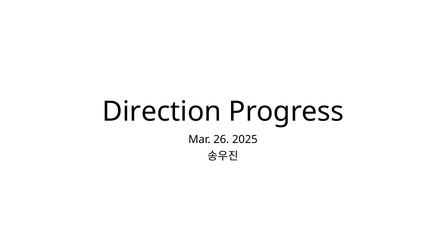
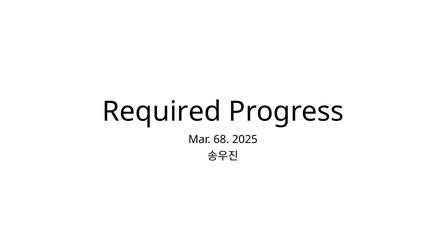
Direction: Direction -> Required
26: 26 -> 68
